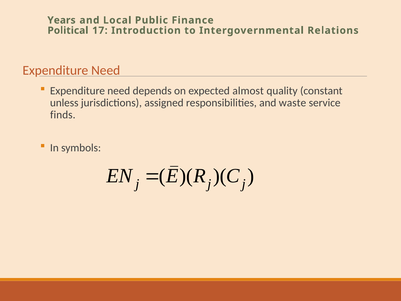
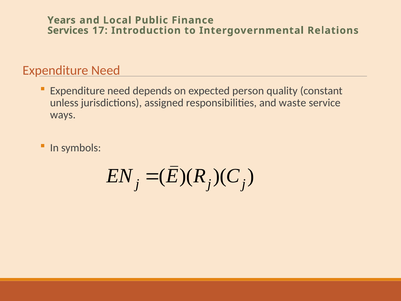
Political: Political -> Services
almost: almost -> person
finds: finds -> ways
